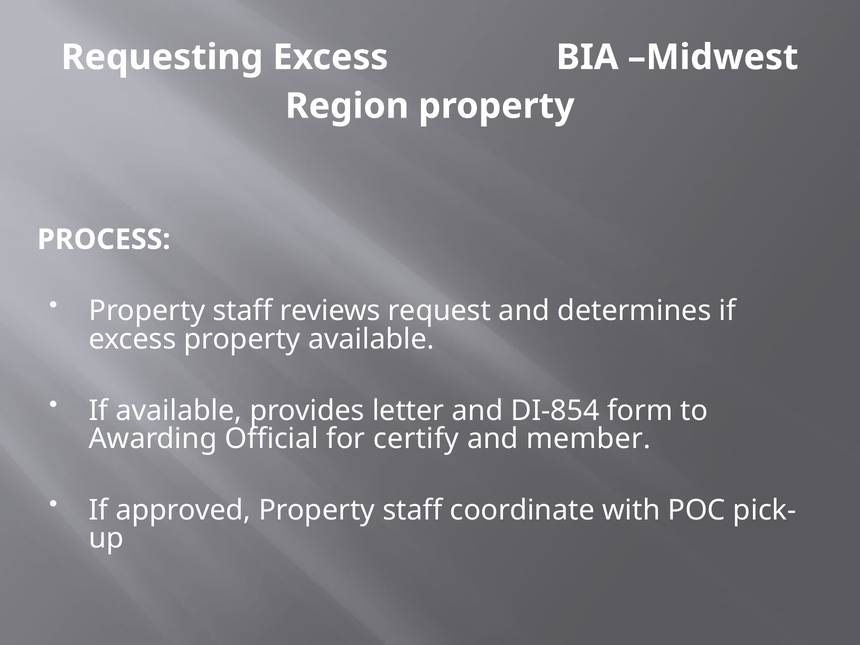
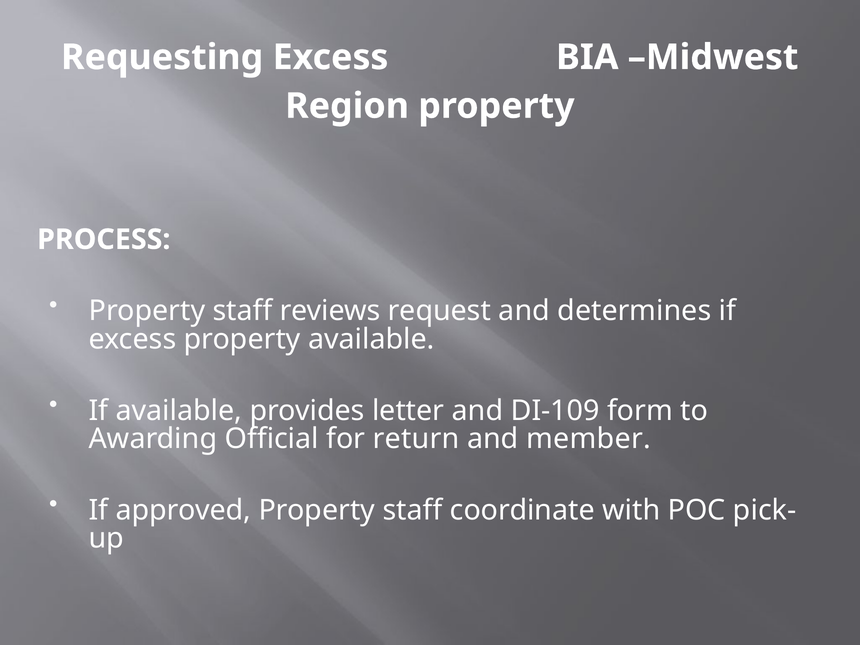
DI-854: DI-854 -> DI-109
certify: certify -> return
